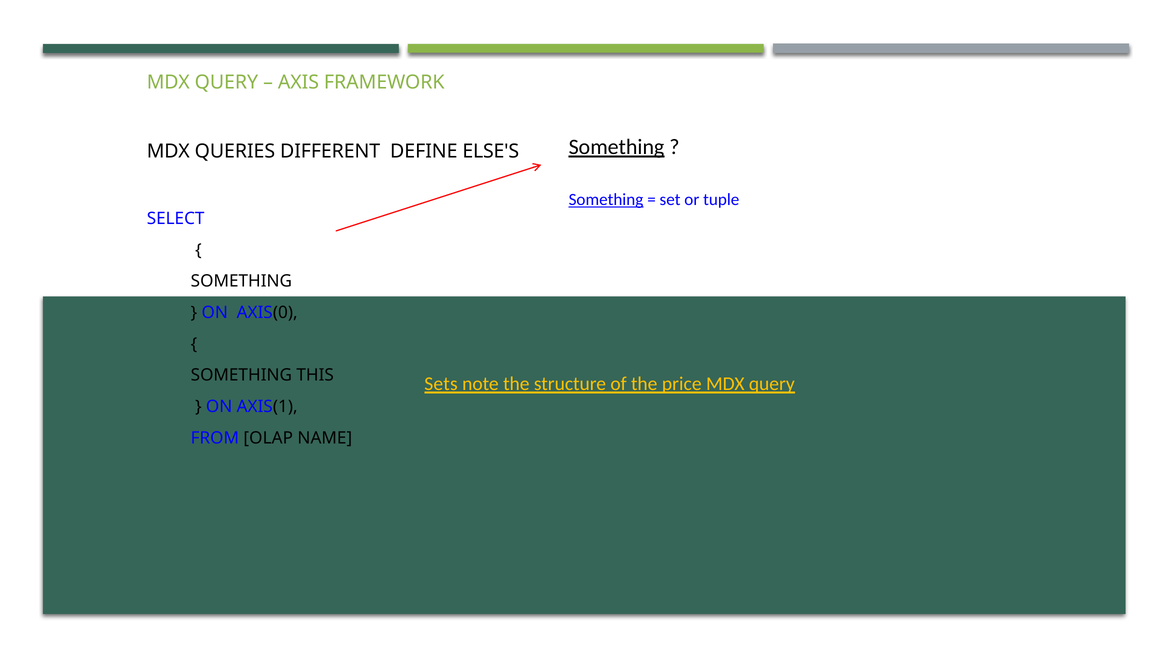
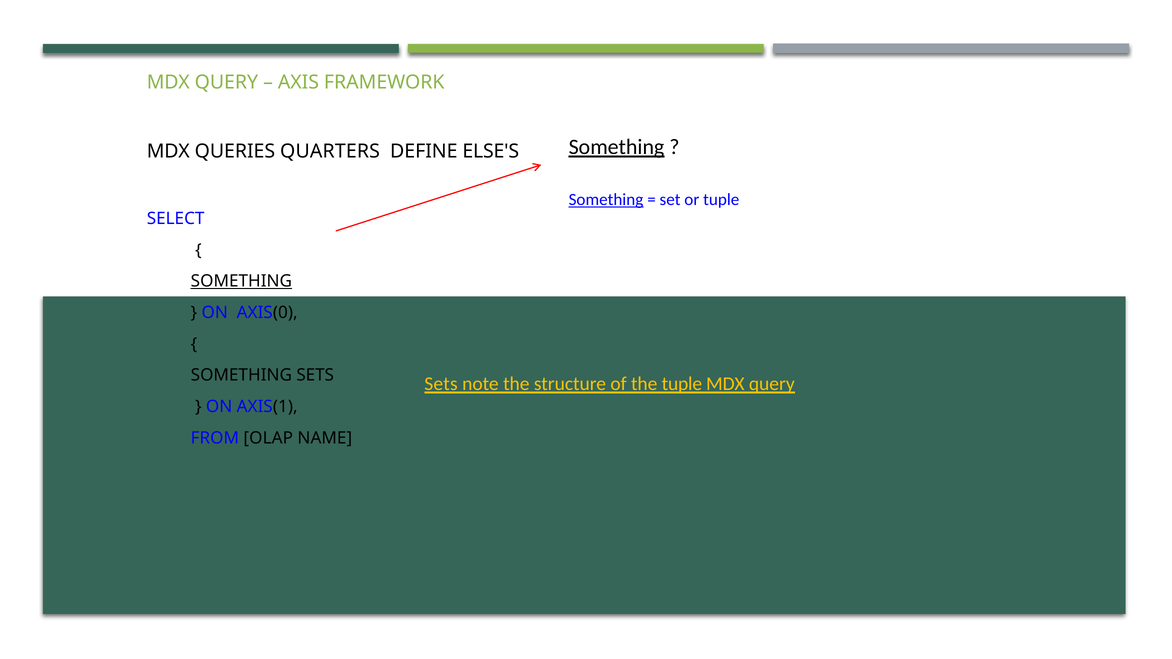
DIFFERENT: DIFFERENT -> QUARTERS
SOMETHING at (241, 281) underline: none -> present
SOMETHING THIS: THIS -> SETS
the price: price -> tuple
